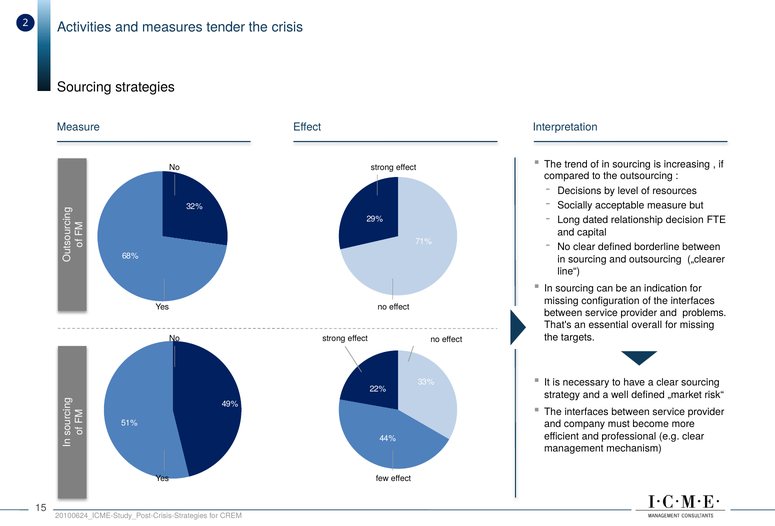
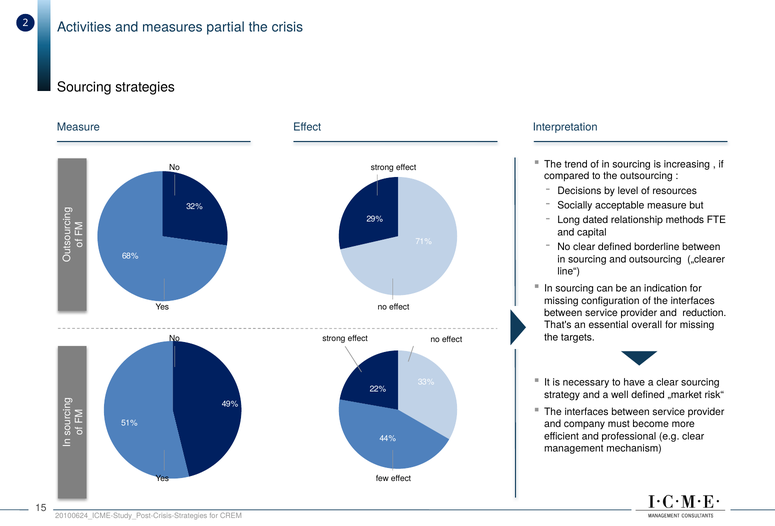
tender: tender -> partial
decision: decision -> methods
problems: problems -> reduction
